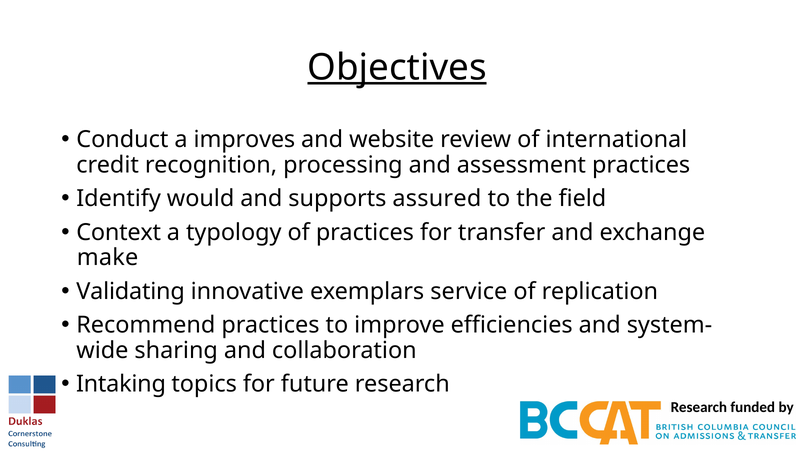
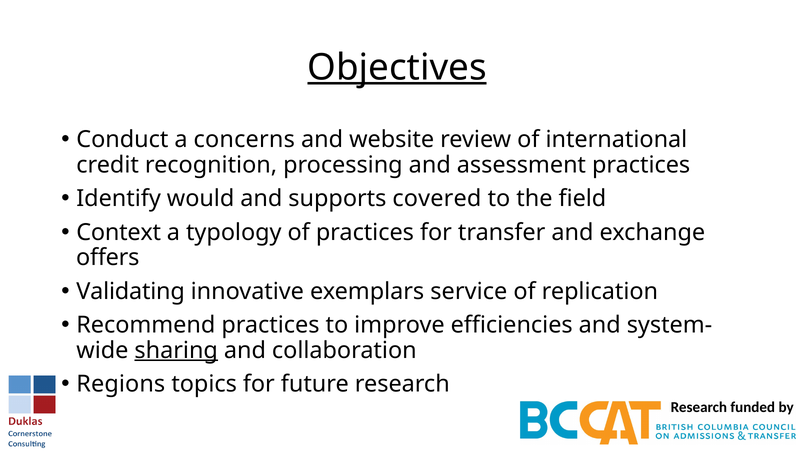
improves: improves -> concerns
assured: assured -> covered
make: make -> offers
sharing underline: none -> present
Intaking: Intaking -> Regions
